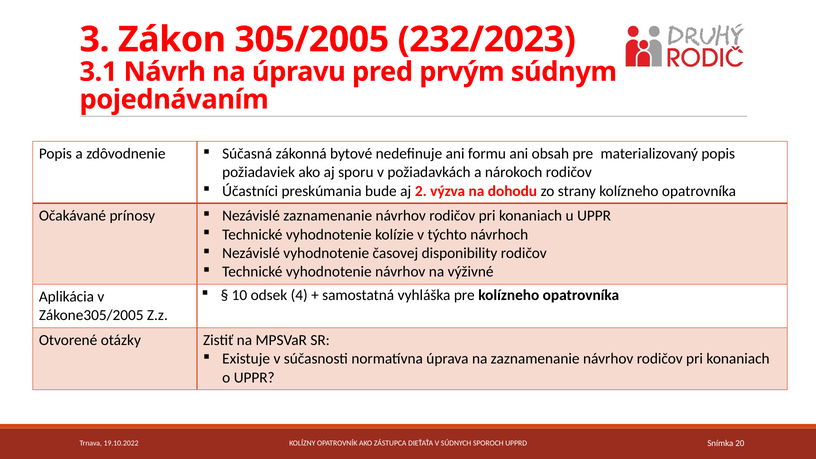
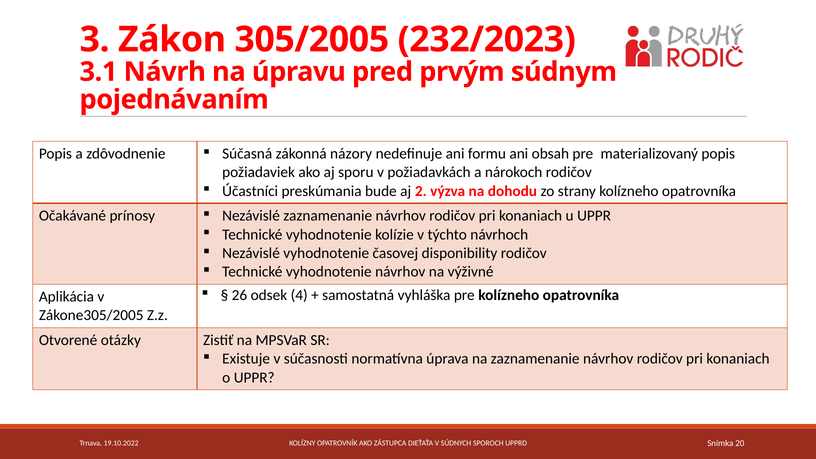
bytové: bytové -> názory
10: 10 -> 26
